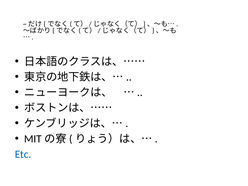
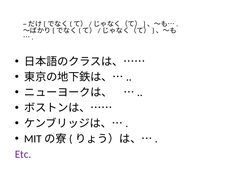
Etc colour: blue -> purple
